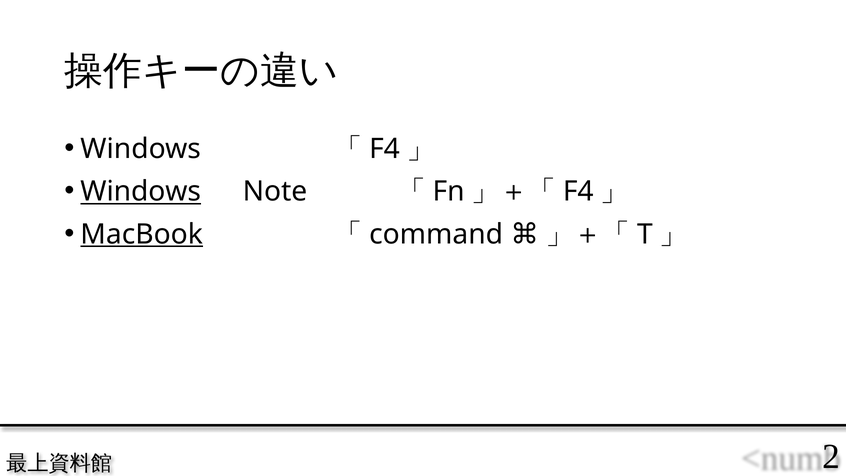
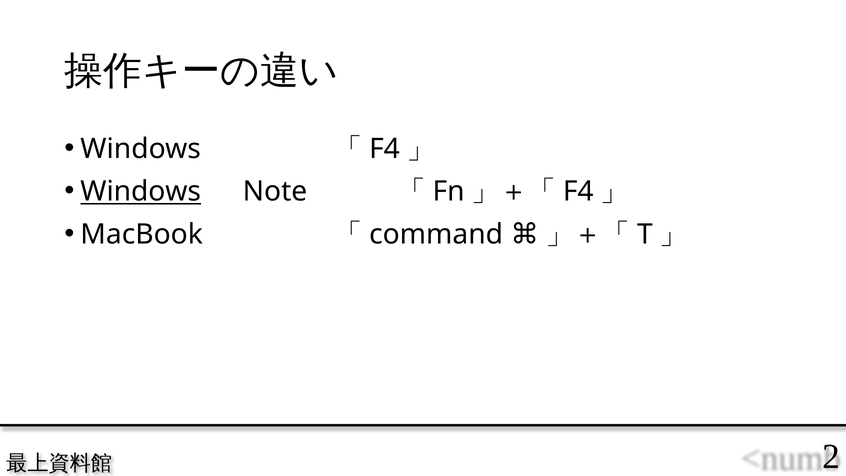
MacBook underline: present -> none
